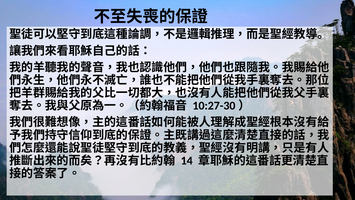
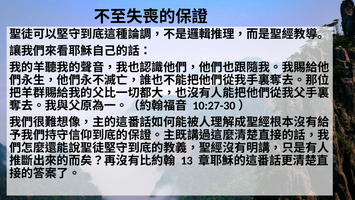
14: 14 -> 13
